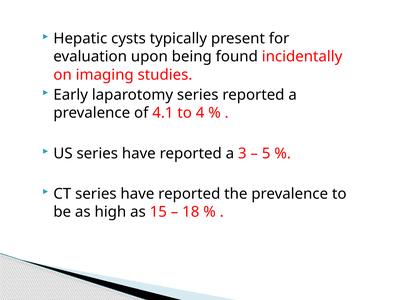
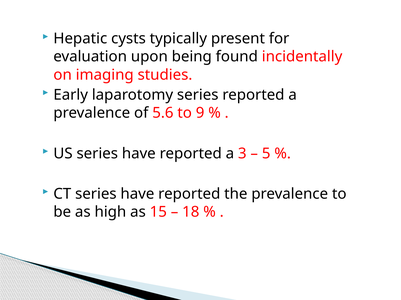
4.1: 4.1 -> 5.6
4: 4 -> 9
